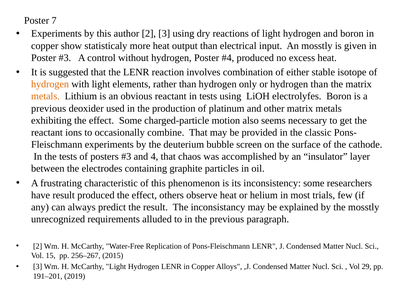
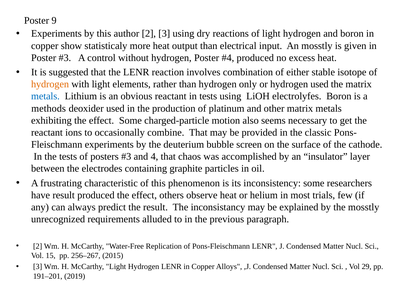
7: 7 -> 9
hydrogen than: than -> used
metals at (45, 96) colour: orange -> blue
previous at (49, 108): previous -> methods
